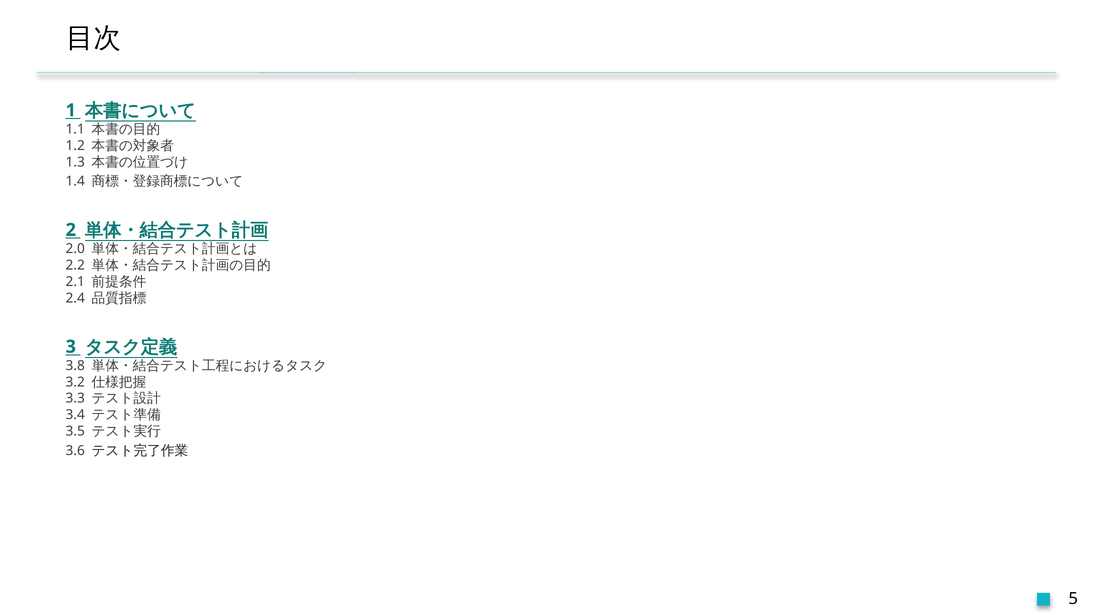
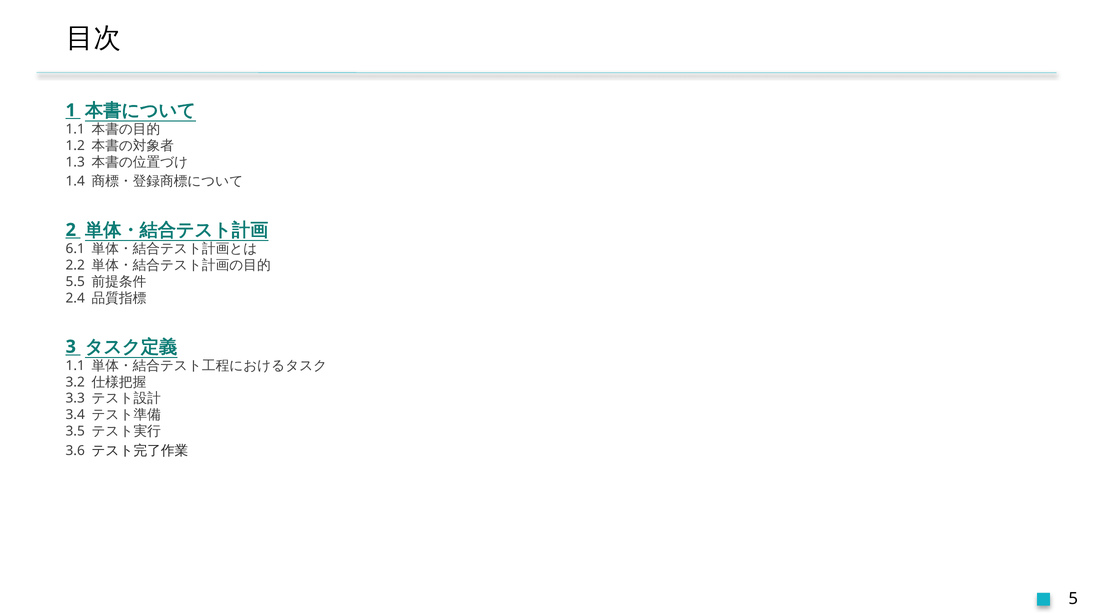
2.0: 2.0 -> 6.1
2.1: 2.1 -> 5.5
3.8 at (75, 365): 3.8 -> 1.1
